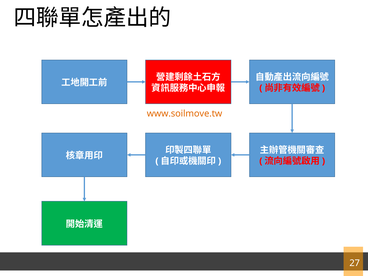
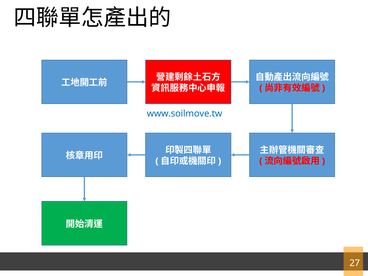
www.soilmove.tw colour: orange -> blue
